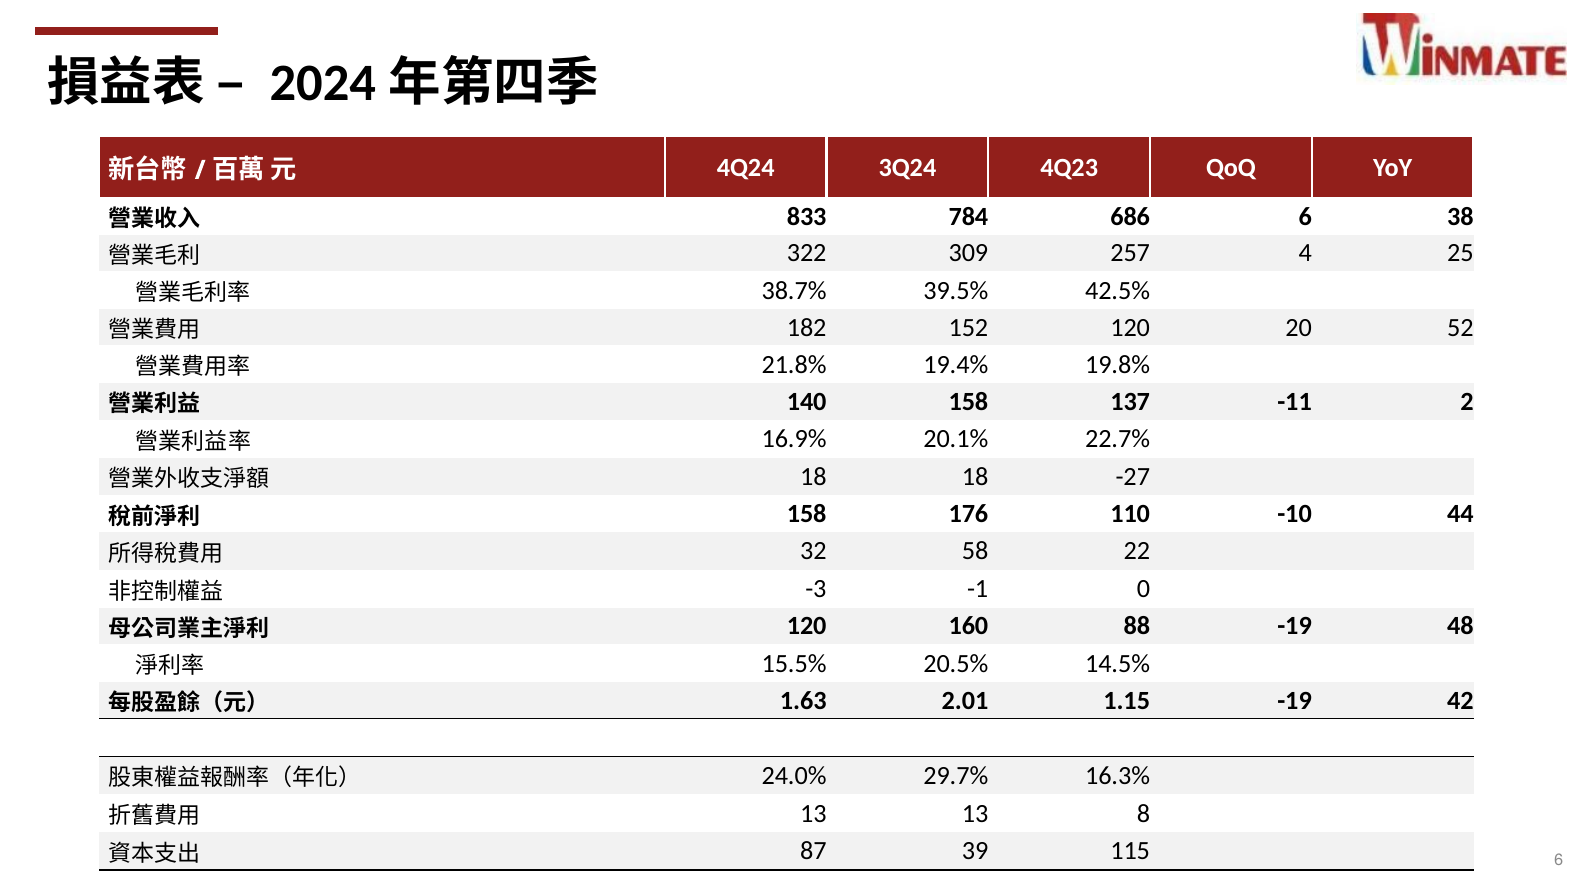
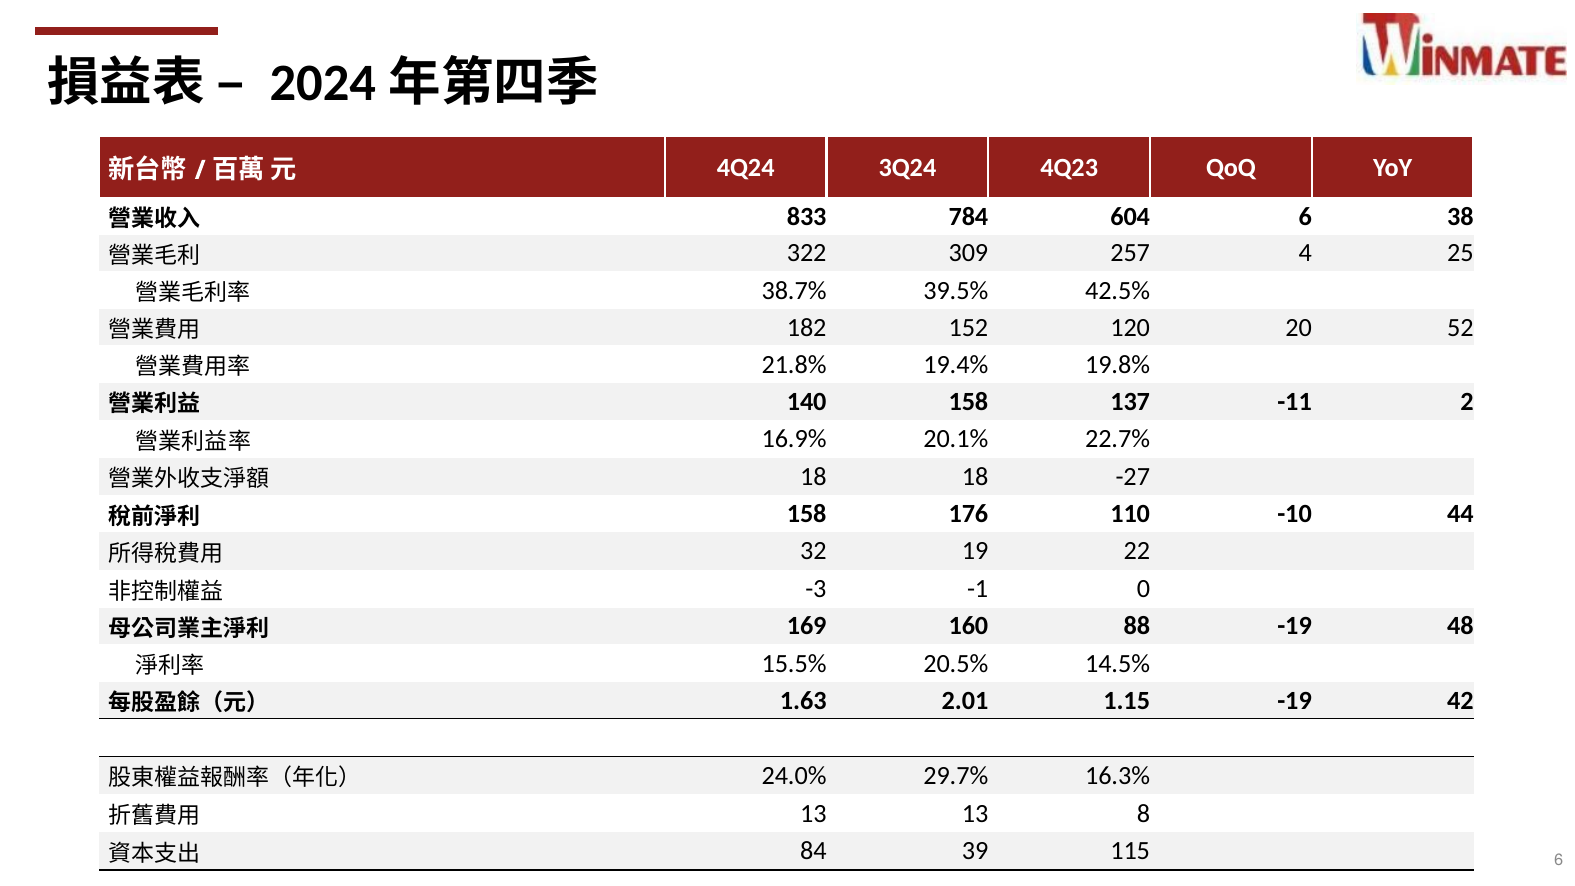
686: 686 -> 604
58: 58 -> 19
120 at (807, 626): 120 -> 169
87: 87 -> 84
